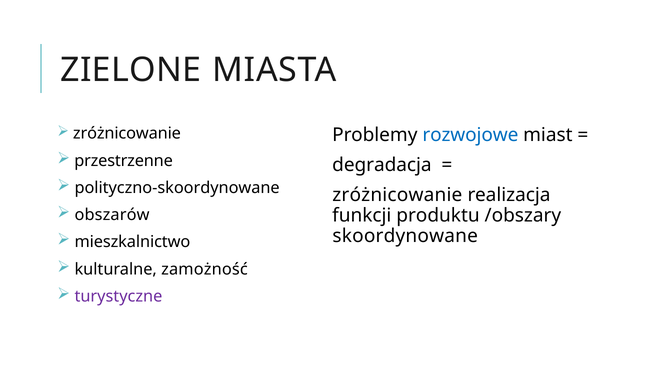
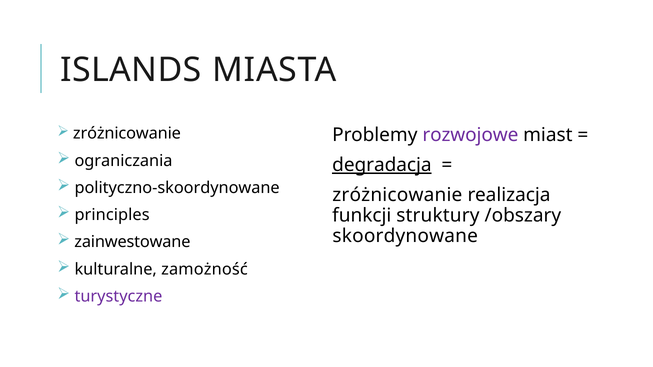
ZIELONE: ZIELONE -> ISLANDS
rozwojowe colour: blue -> purple
przestrzenne: przestrzenne -> ograniczania
degradacja underline: none -> present
obszarów: obszarów -> principles
produktu: produktu -> struktury
mieszkalnictwo: mieszkalnictwo -> zainwestowane
